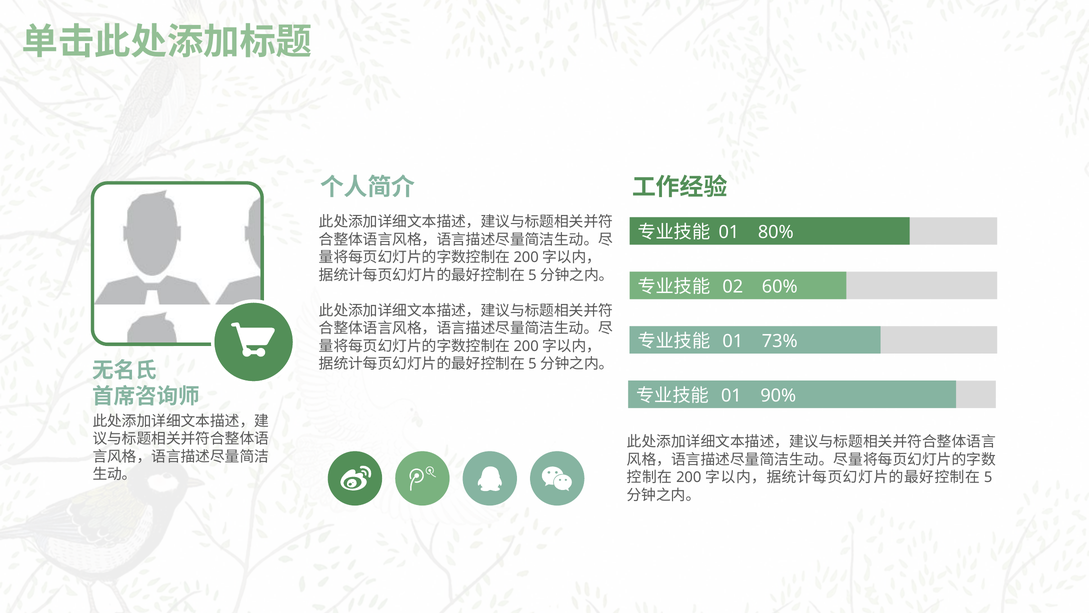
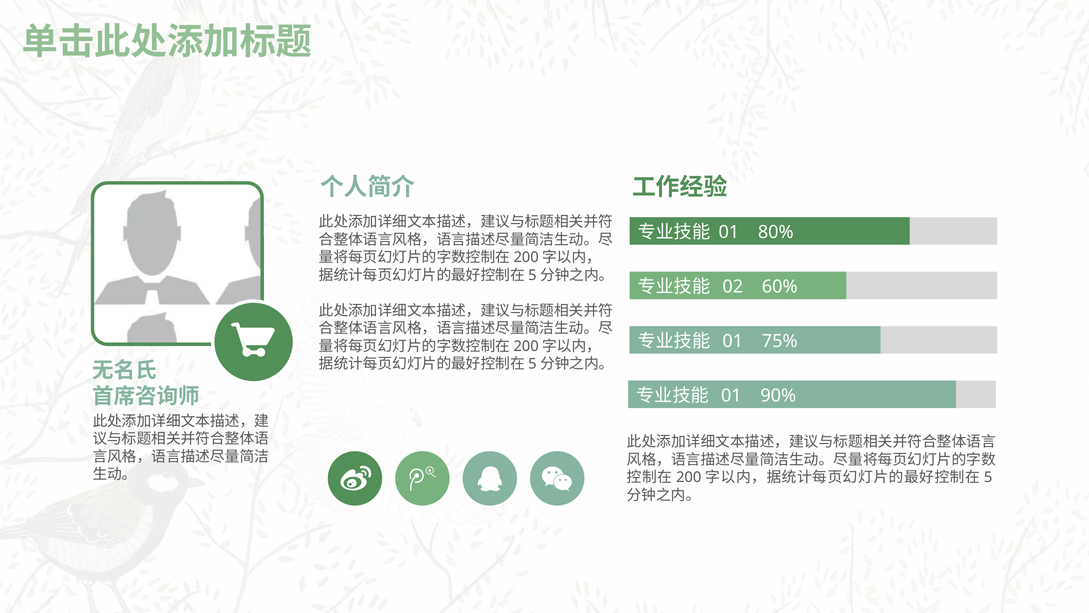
73%: 73% -> 75%
